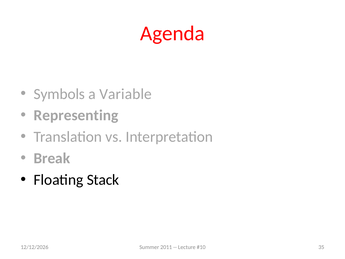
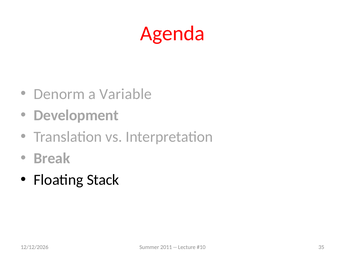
Symbols: Symbols -> Denorm
Representing: Representing -> Development
